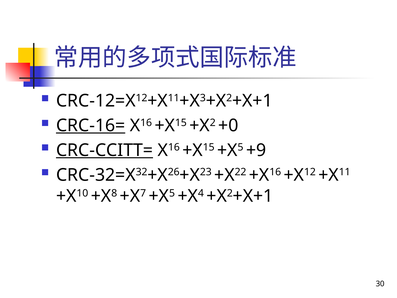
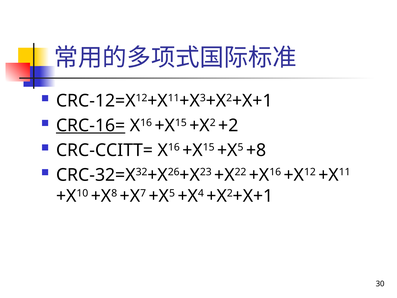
+0: +0 -> +2
CRC-CCITT= underline: present -> none
+9: +9 -> +8
